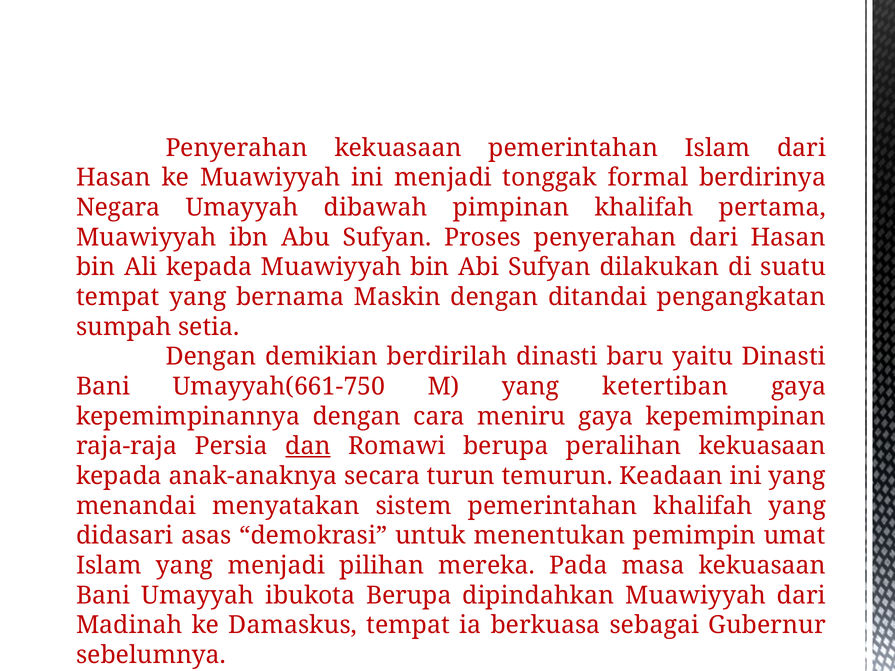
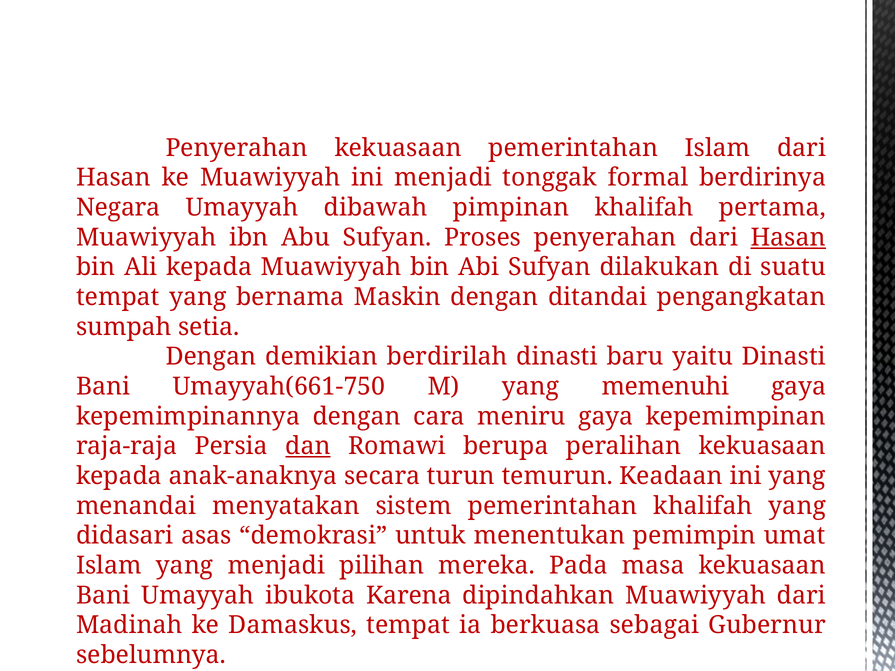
Hasan at (788, 237) underline: none -> present
ketertiban: ketertiban -> memenuhi
ibukota Berupa: Berupa -> Karena
